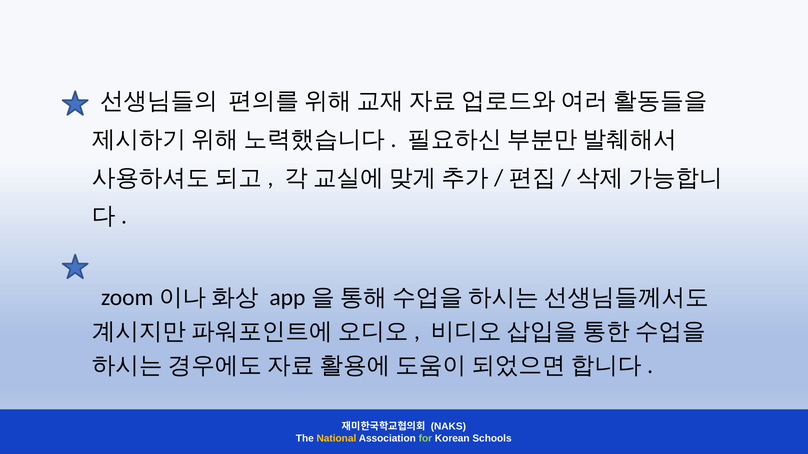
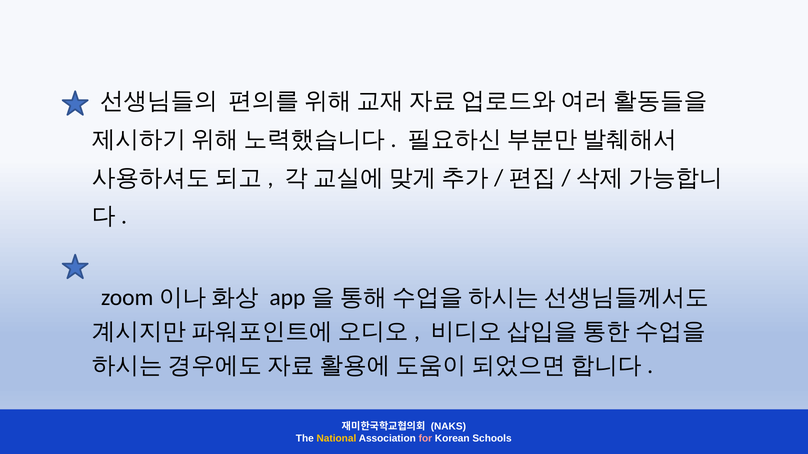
for colour: light green -> pink
